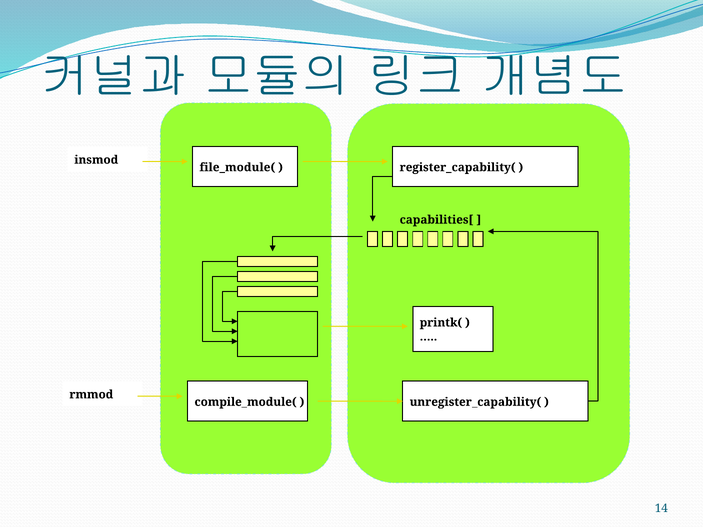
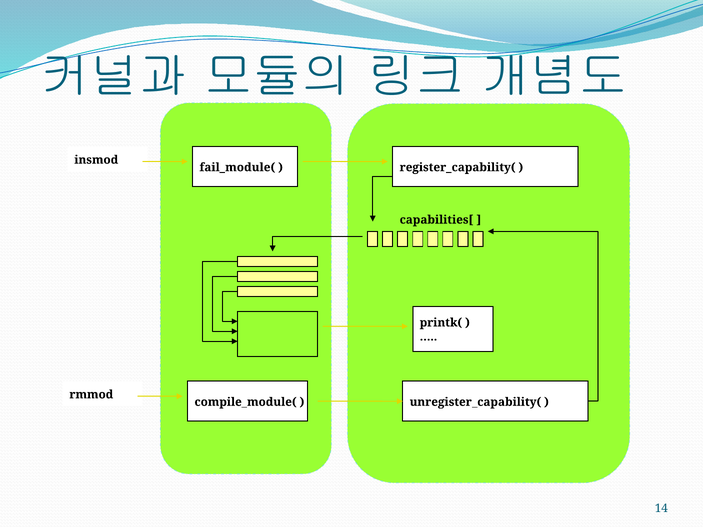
file_module(: file_module( -> fail_module(
